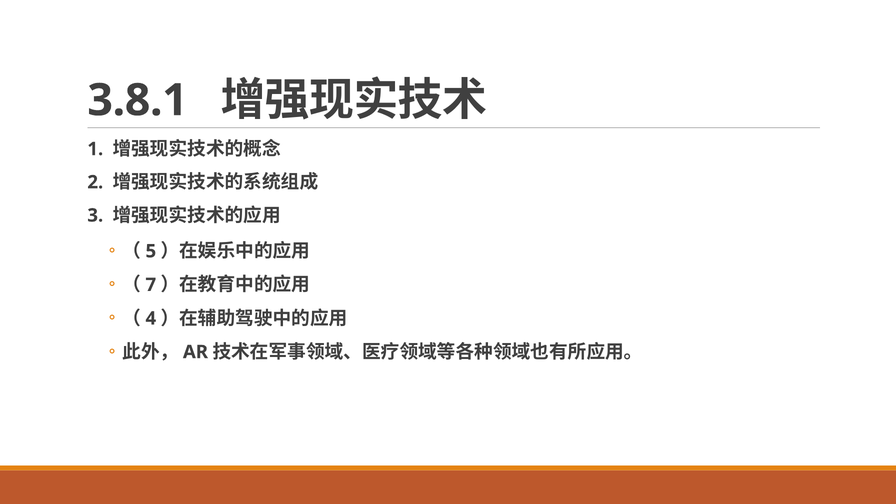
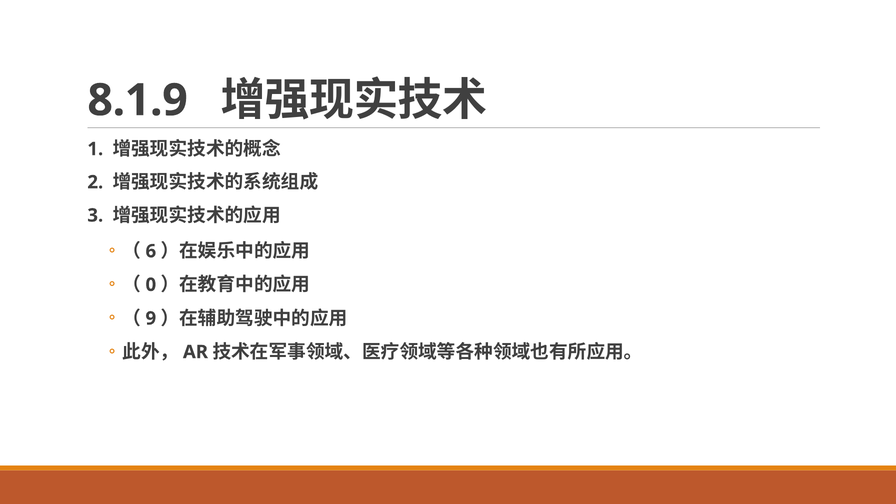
3.8.1: 3.8.1 -> 8.1.9
5: 5 -> 6
7: 7 -> 0
4: 4 -> 9
